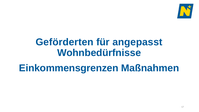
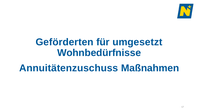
angepasst: angepasst -> umgesetzt
Einkommensgrenzen: Einkommensgrenzen -> Annuitätenzuschuss
